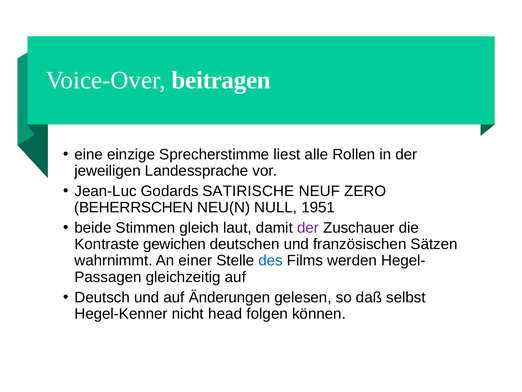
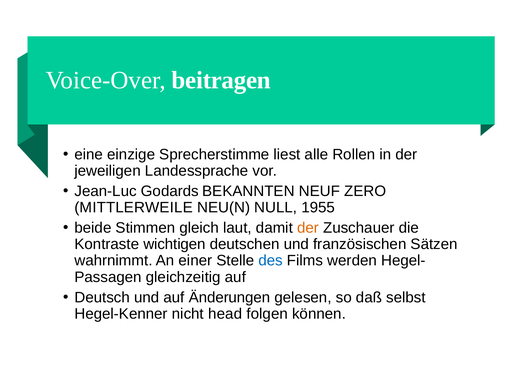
SATIRISCHE: SATIRISCHE -> BEKANNTEN
BEHERRSCHEN: BEHERRSCHEN -> MITTLERWEILE
1951: 1951 -> 1955
der at (308, 228) colour: purple -> orange
gewichen: gewichen -> wichtigen
